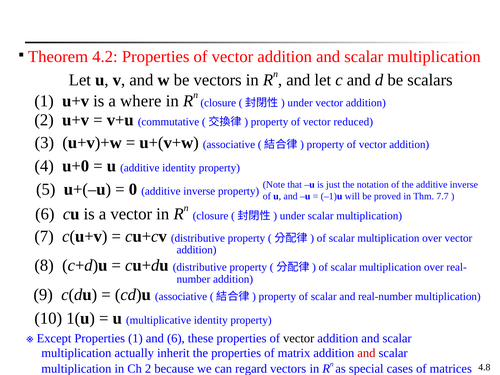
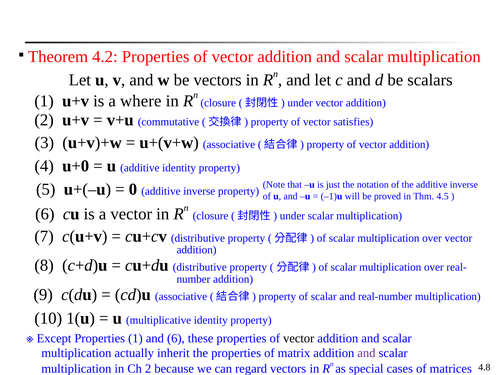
reduced: reduced -> satisfies
7.7: 7.7 -> 4.5
and at (366, 353) colour: red -> purple
